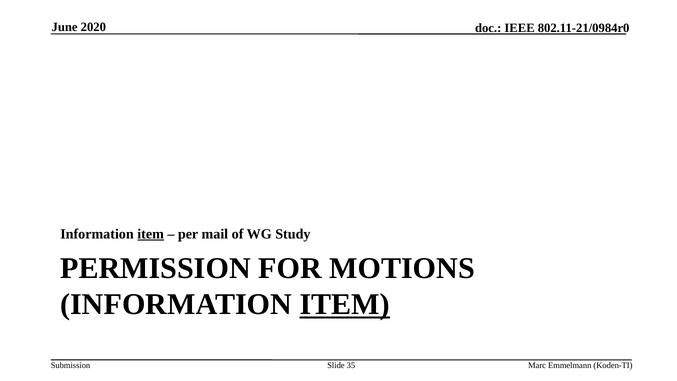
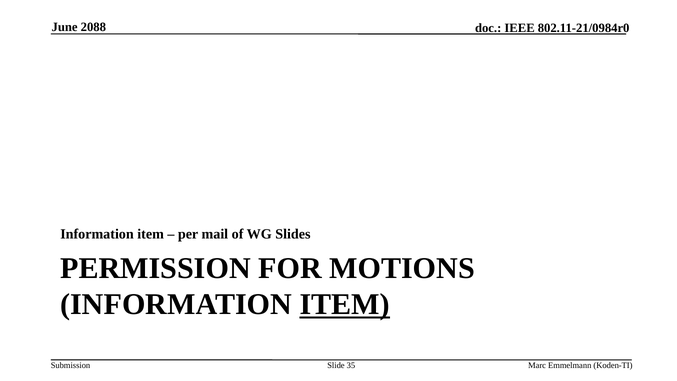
2020: 2020 -> 2088
item at (151, 234) underline: present -> none
Study: Study -> Slides
